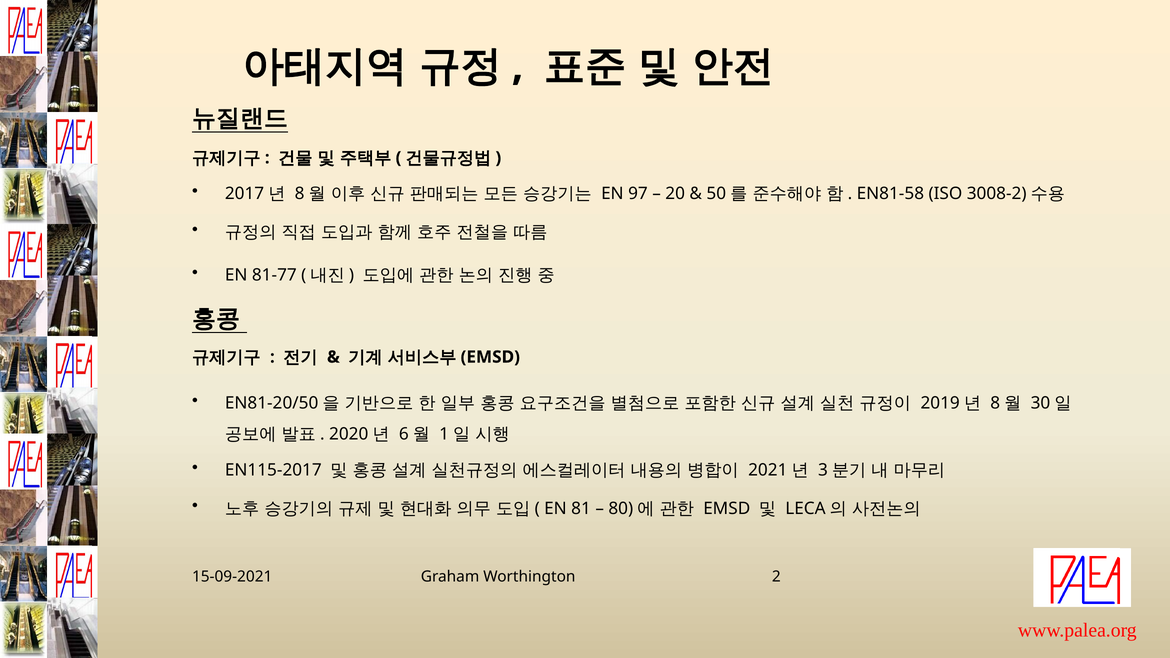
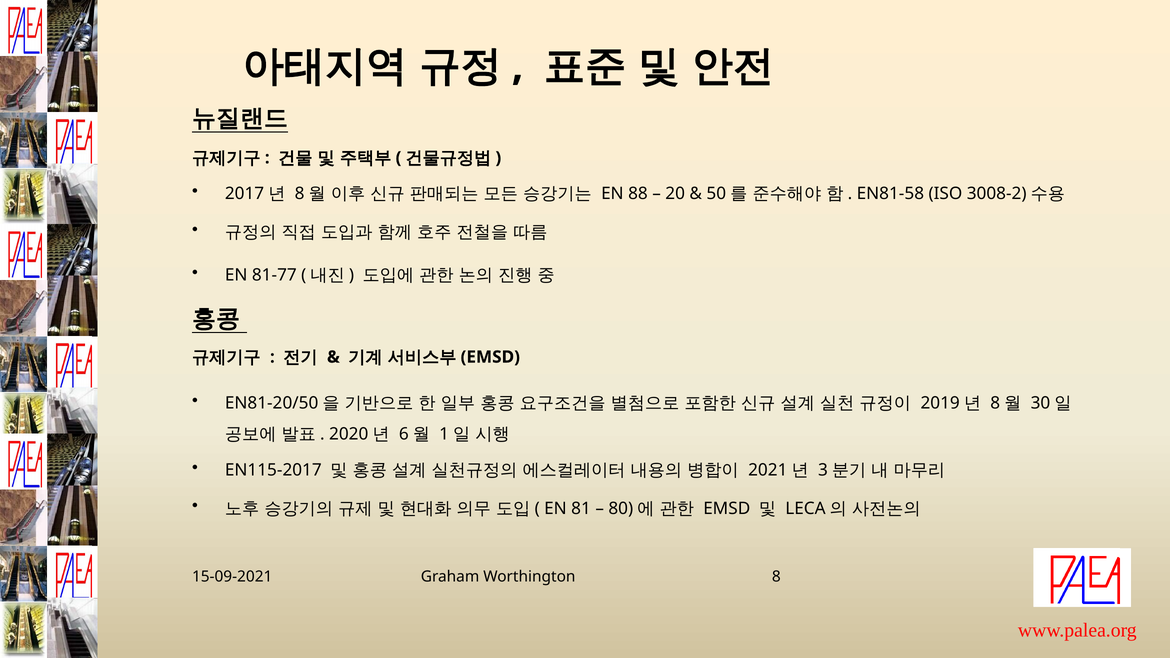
97: 97 -> 88
2: 2 -> 8
